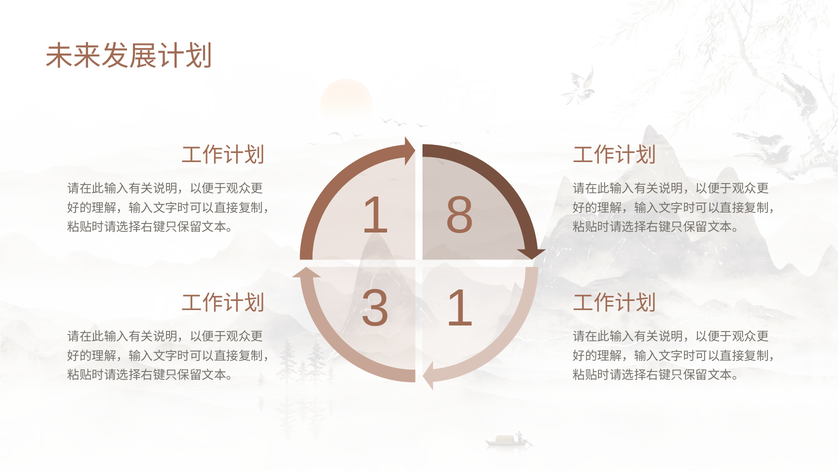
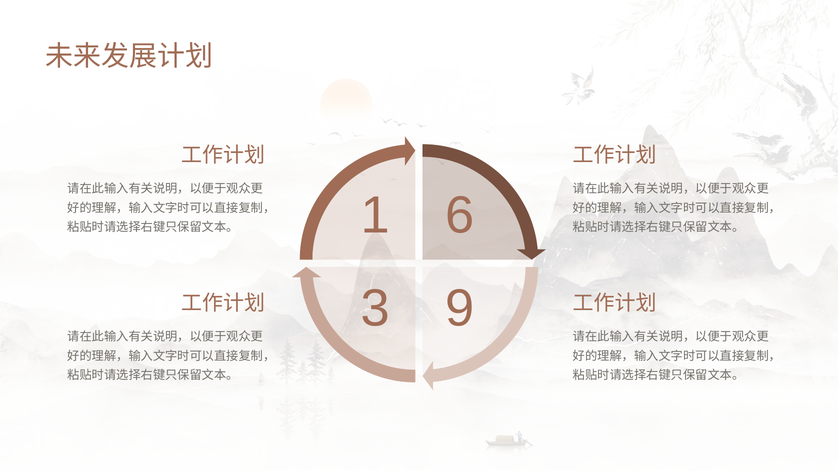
8: 8 -> 6
3 1: 1 -> 9
